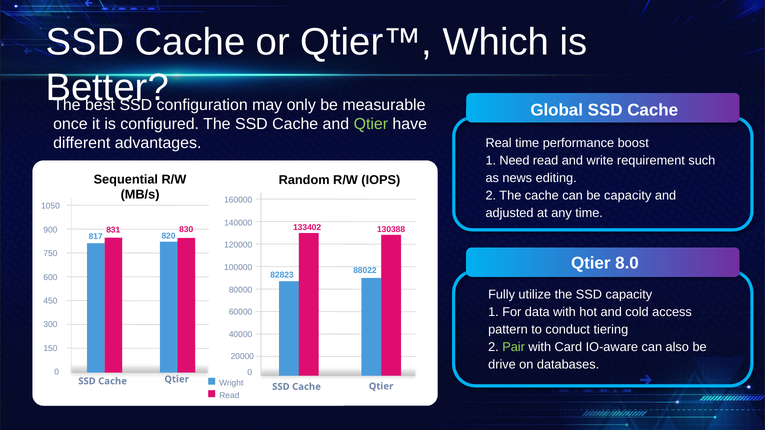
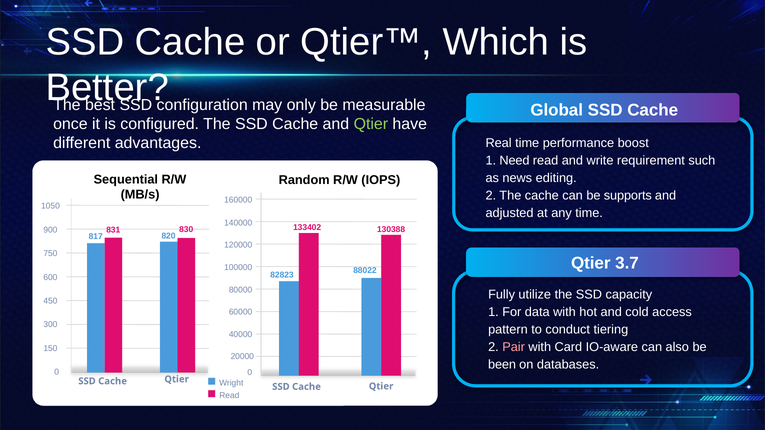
be capacity: capacity -> supports
8.0: 8.0 -> 3.7
Pair colour: light green -> pink
drive: drive -> been
